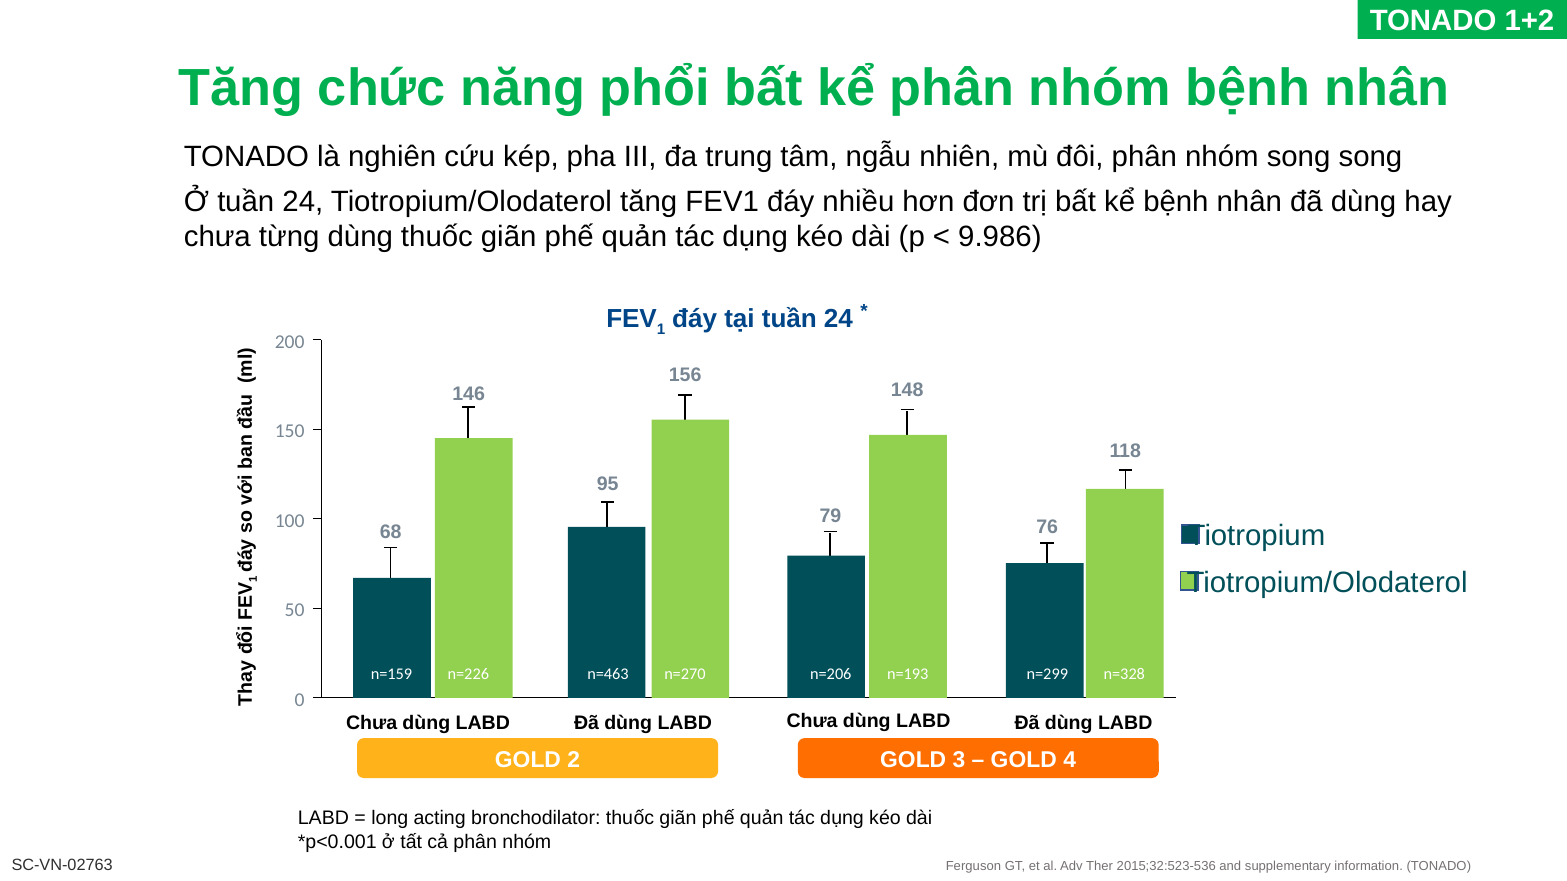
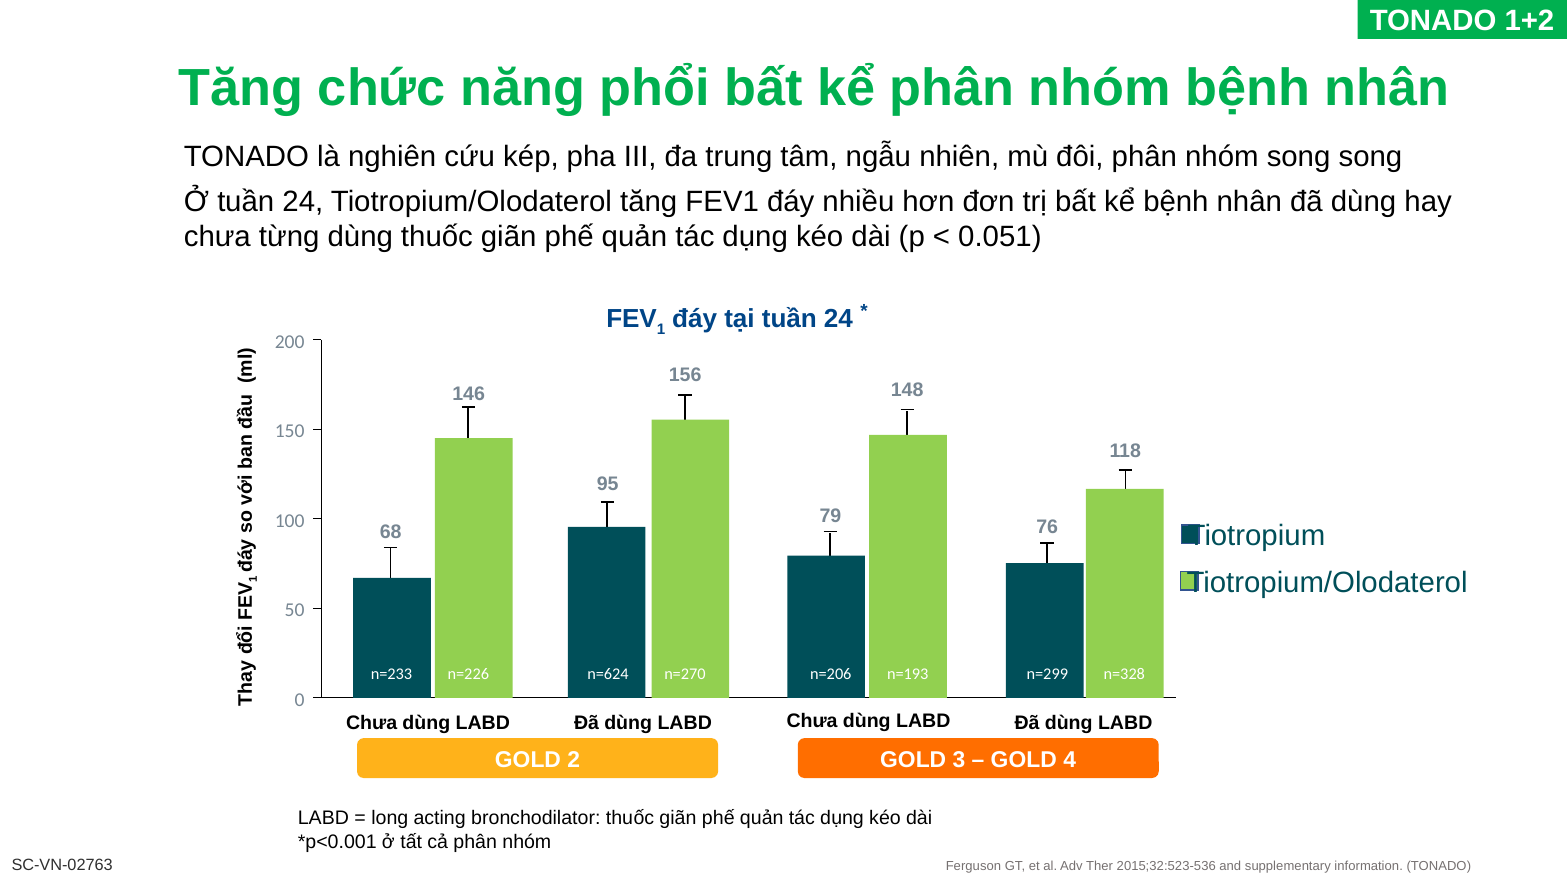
9.986: 9.986 -> 0.051
n=159: n=159 -> n=233
n=463: n=463 -> n=624
